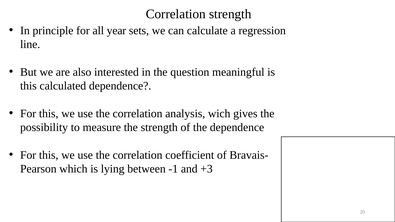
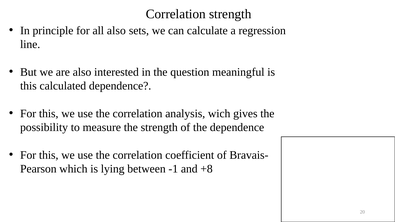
all year: year -> also
+3: +3 -> +8
